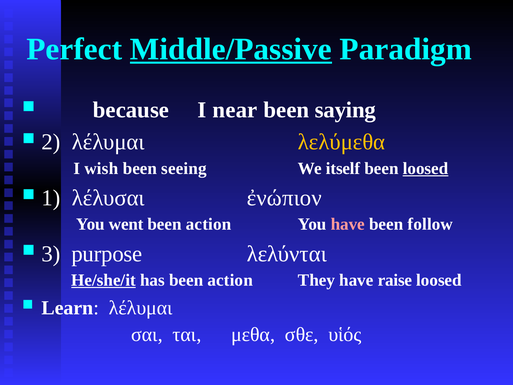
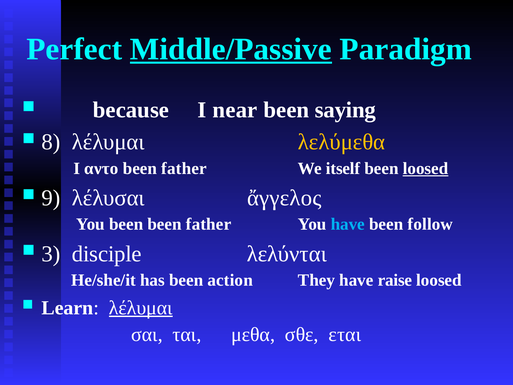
2: 2 -> 8
wish: wish -> αντο
seeing at (184, 168): seeing -> father
1: 1 -> 9
ἐνώπιον: ἐνώπιον -> ἄγγελος
You went: went -> been
action at (209, 224): action -> father
have at (348, 224) colour: pink -> light blue
purpose: purpose -> disciple
He/she/it underline: present -> none
λέλυμαι at (141, 308) underline: none -> present
υἱός: υἱός -> εται
